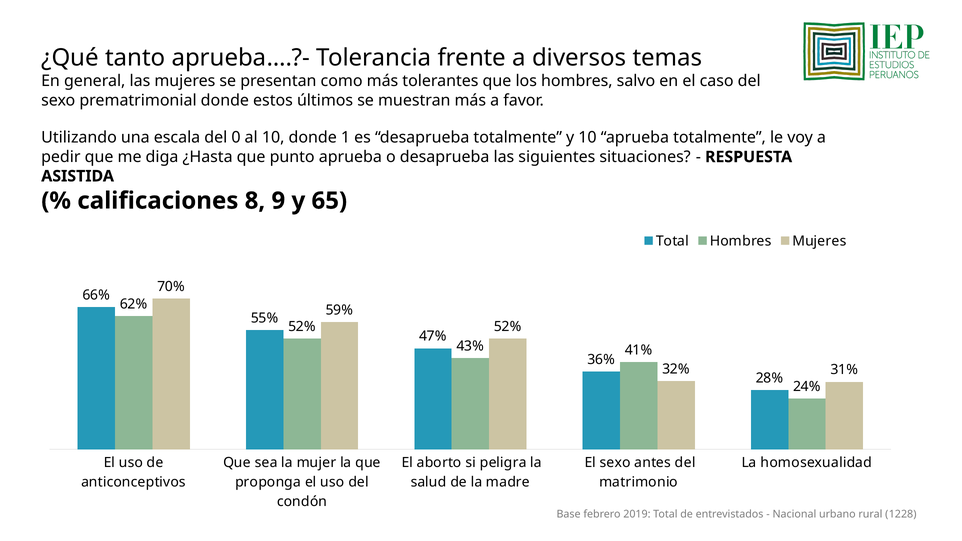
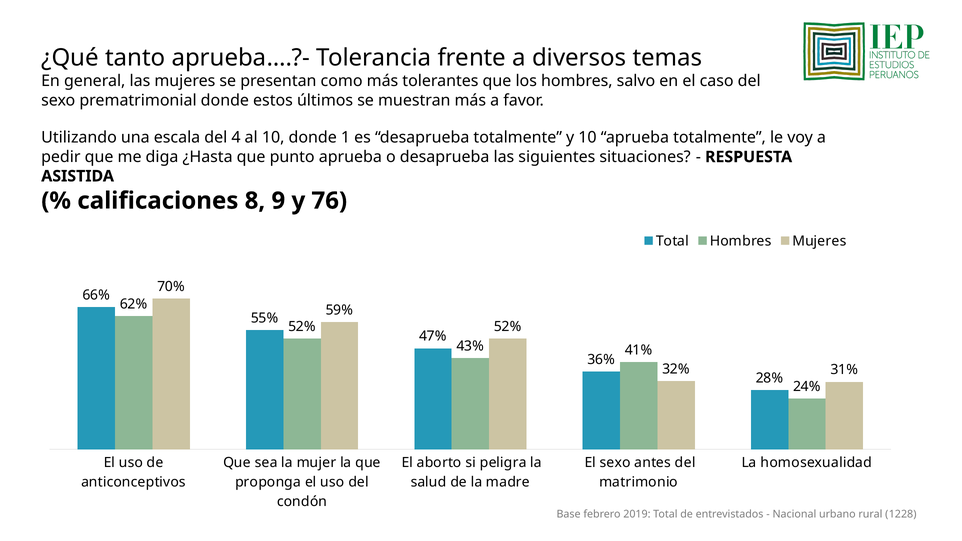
0: 0 -> 4
65: 65 -> 76
